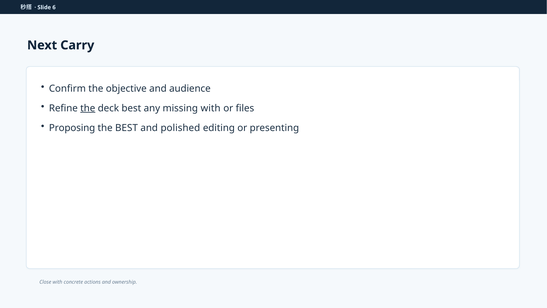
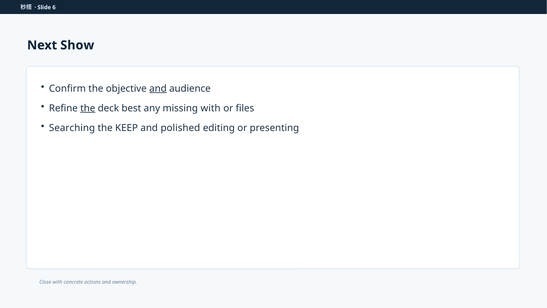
Carry: Carry -> Show
and at (158, 89) underline: none -> present
Proposing: Proposing -> Searching
the BEST: BEST -> KEEP
